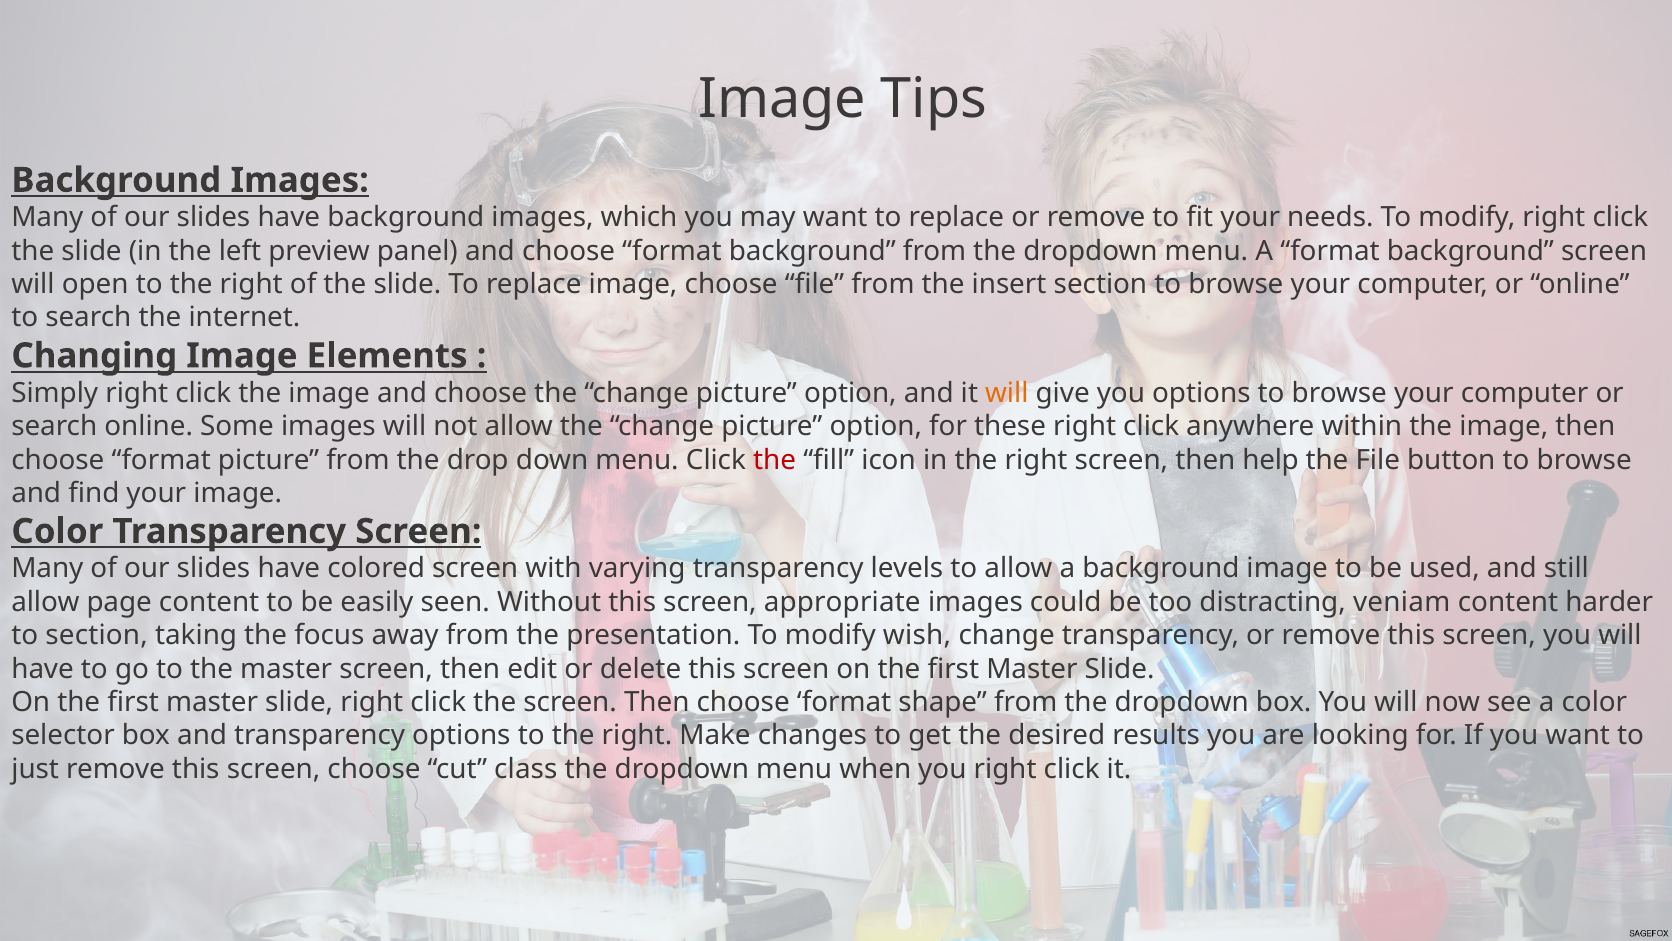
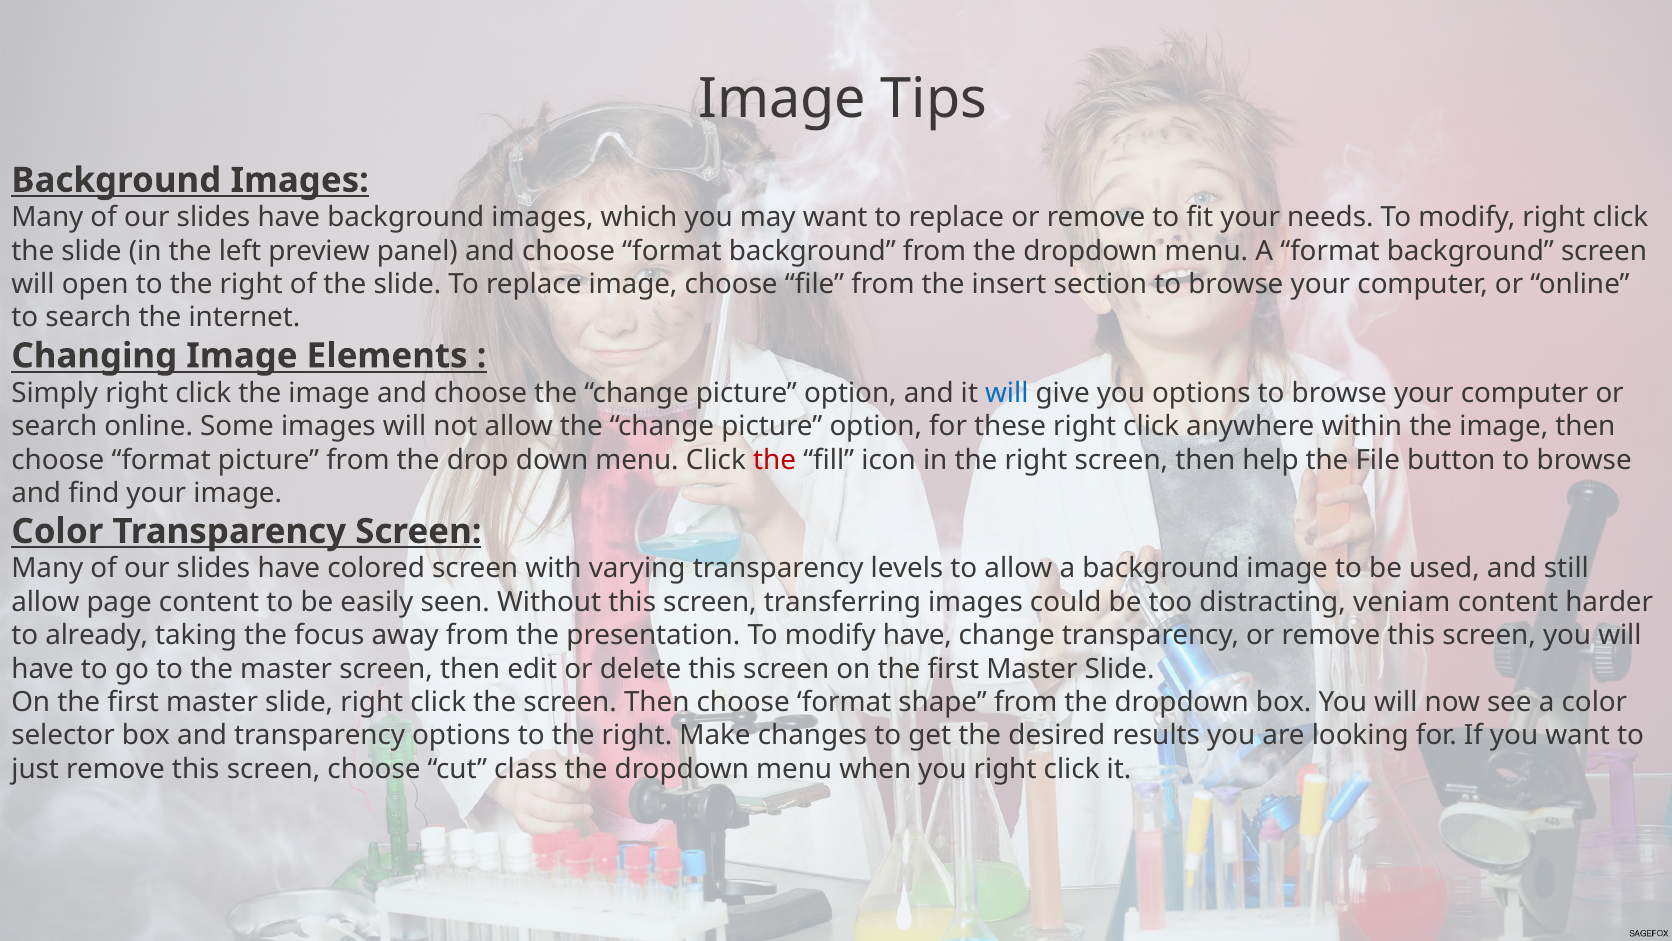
will at (1007, 393) colour: orange -> blue
appropriate: appropriate -> transferring
to section: section -> already
modify wish: wish -> have
